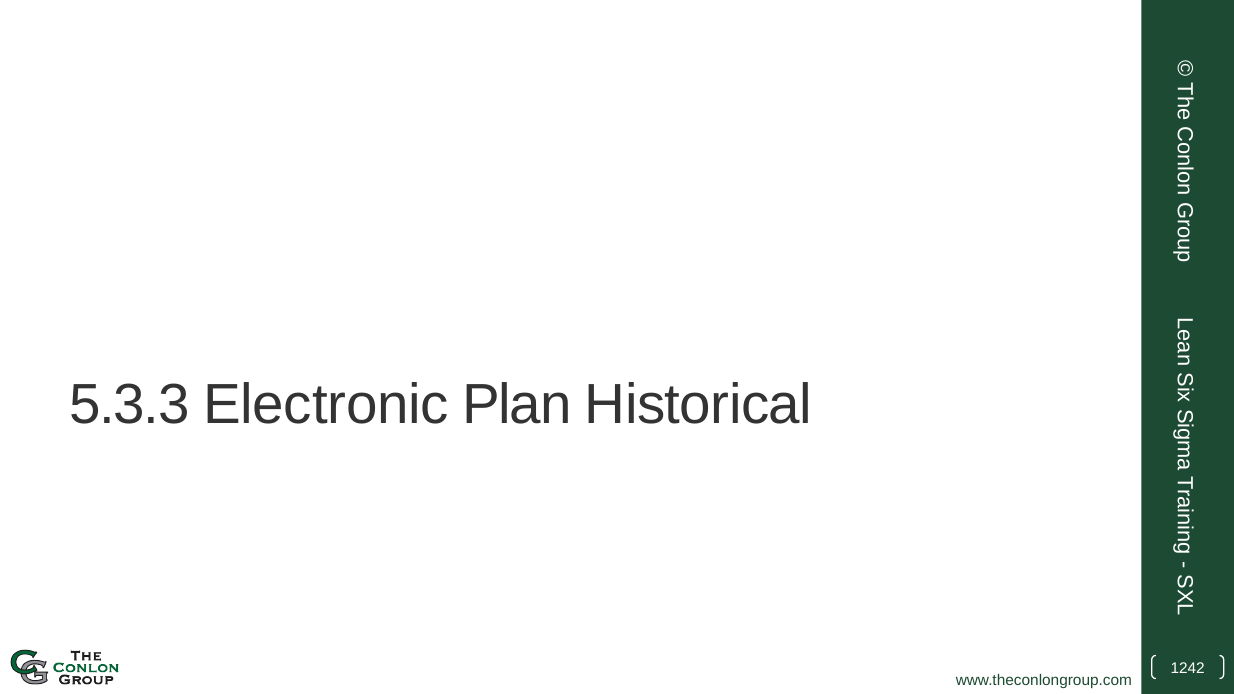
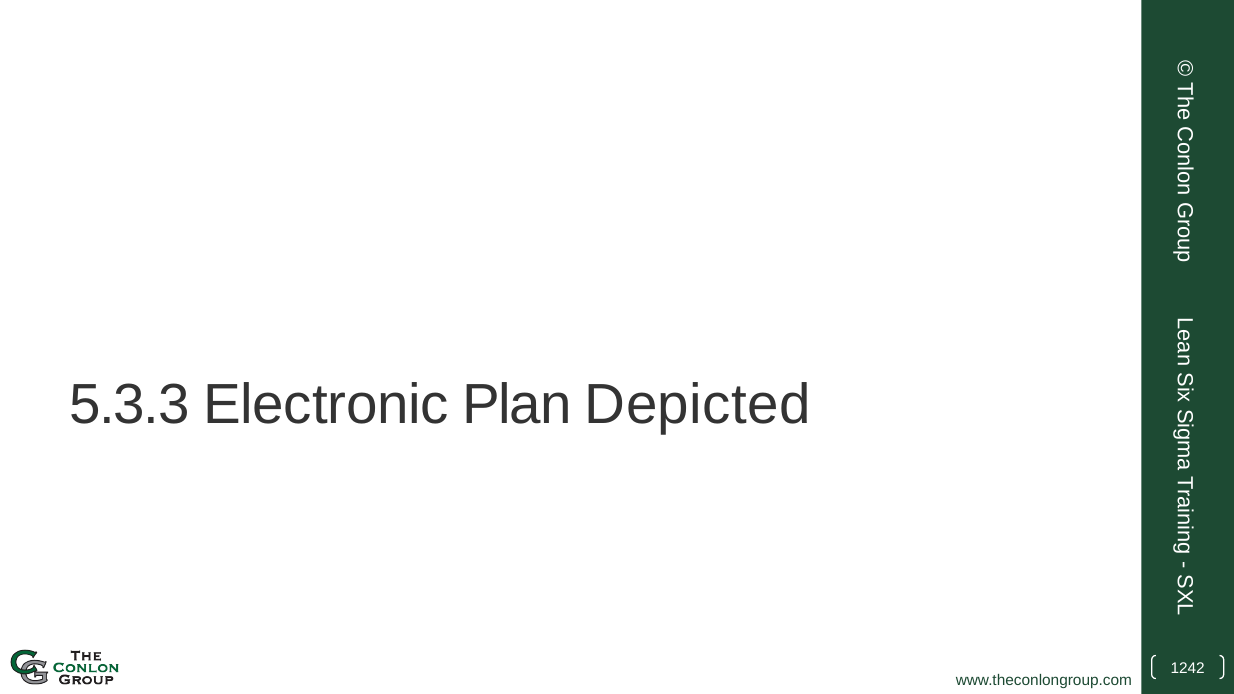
Historical: Historical -> Depicted
